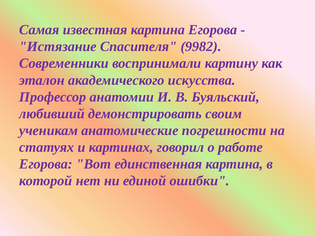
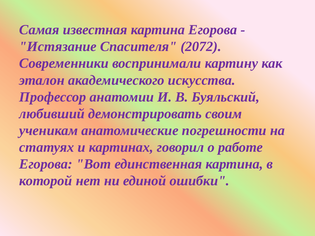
9982: 9982 -> 2072
